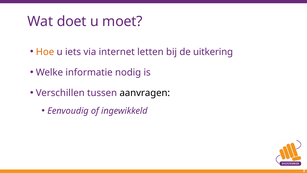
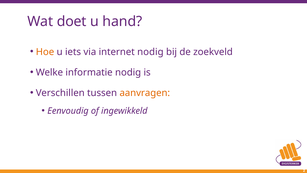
moet: moet -> hand
internet letten: letten -> nodig
uitkering: uitkering -> zoekveld
aanvragen colour: black -> orange
